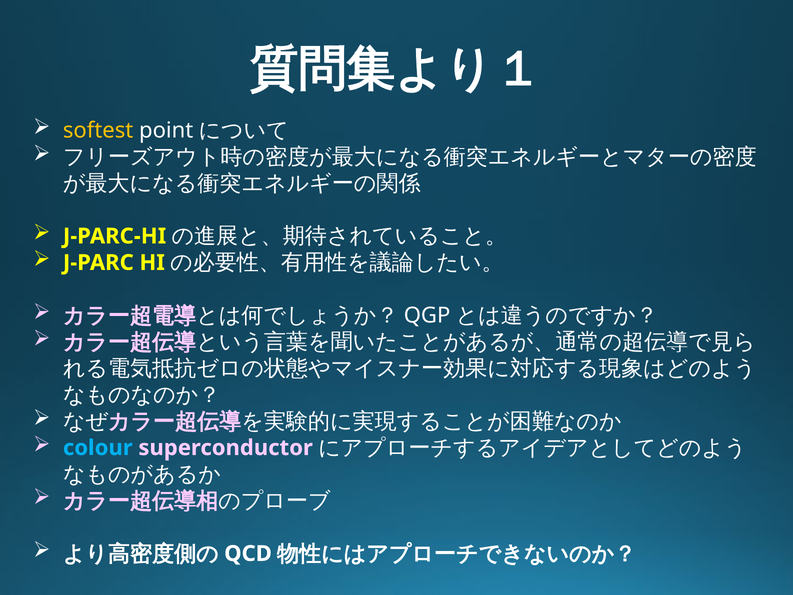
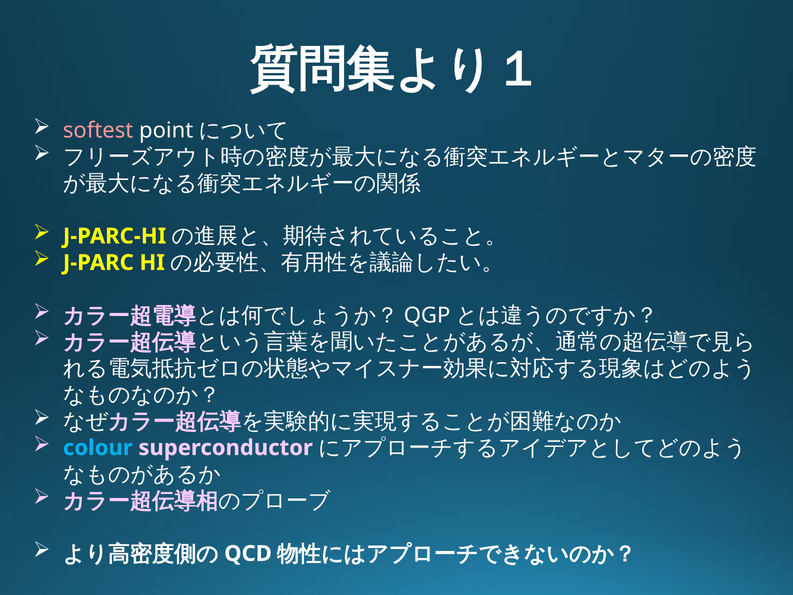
softest colour: yellow -> pink
